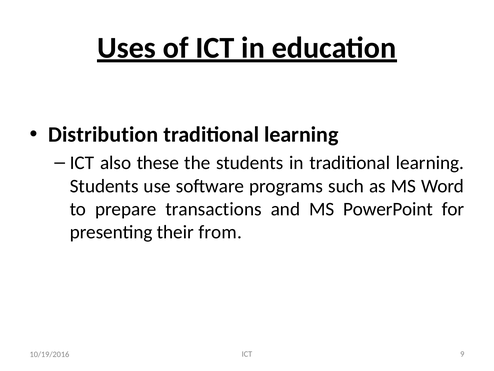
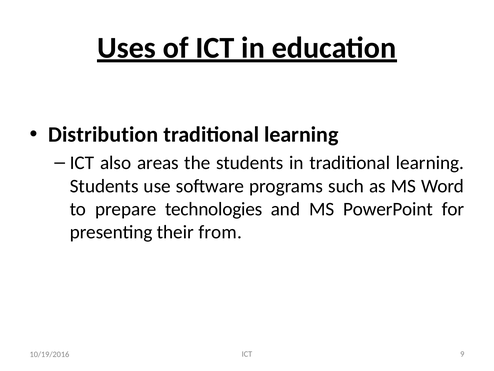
these: these -> areas
transactions: transactions -> technologies
